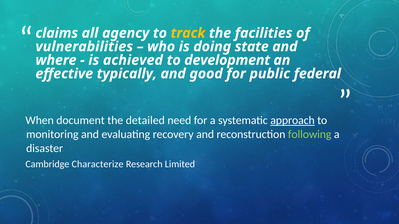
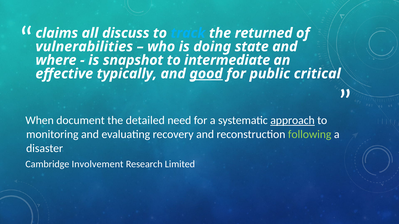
agency: agency -> discuss
track colour: yellow -> light blue
facilities: facilities -> returned
achieved: achieved -> snapshot
development: development -> intermediate
good underline: none -> present
federal: federal -> critical
Characterize: Characterize -> Involvement
